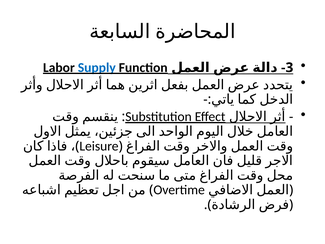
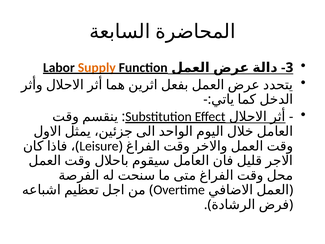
Supply colour: blue -> orange
